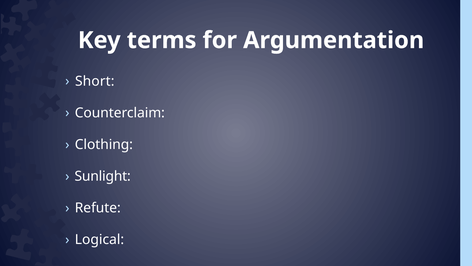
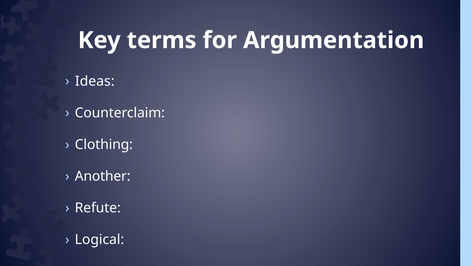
Short: Short -> Ideas
Sunlight: Sunlight -> Another
